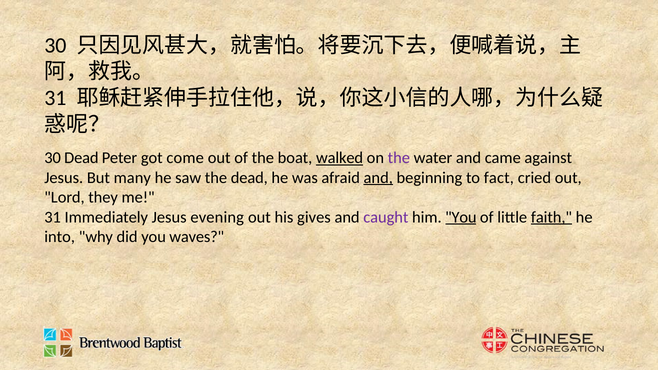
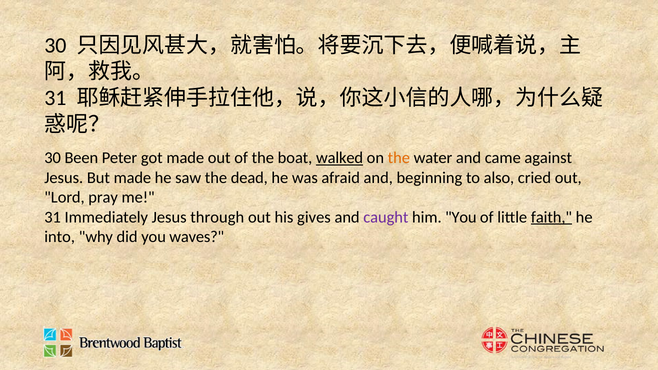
30 Dead: Dead -> Been
got come: come -> made
the at (399, 158) colour: purple -> orange
But many: many -> made
and at (378, 178) underline: present -> none
fact: fact -> also
they: they -> pray
evening: evening -> through
You at (461, 217) underline: present -> none
